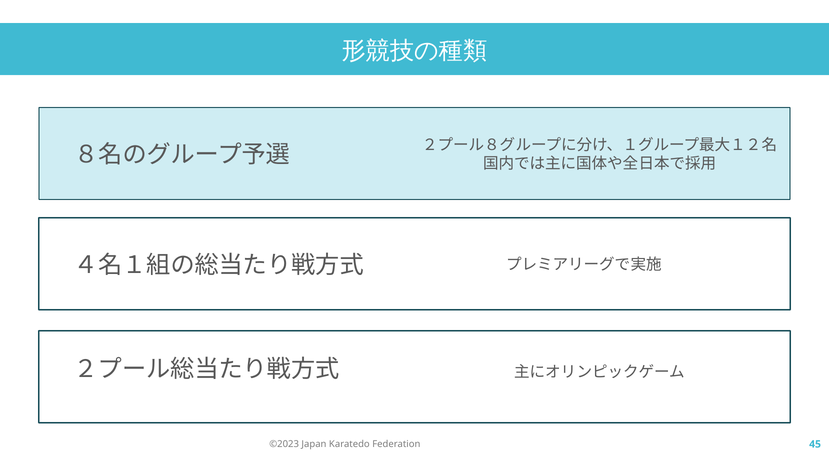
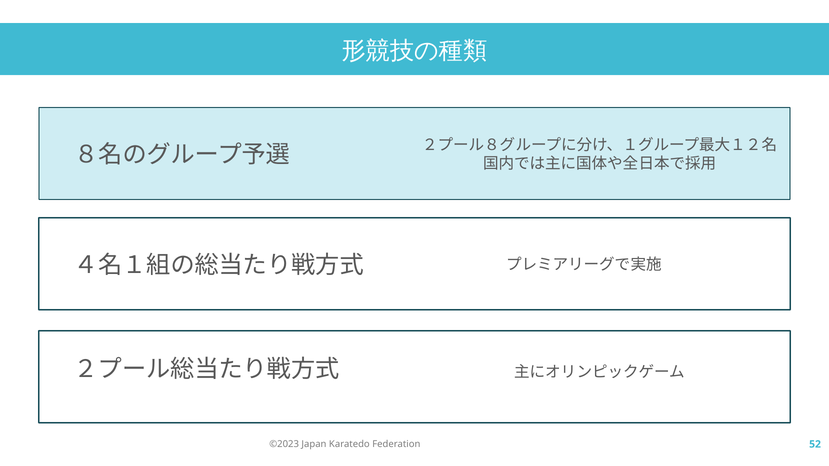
45: 45 -> 52
